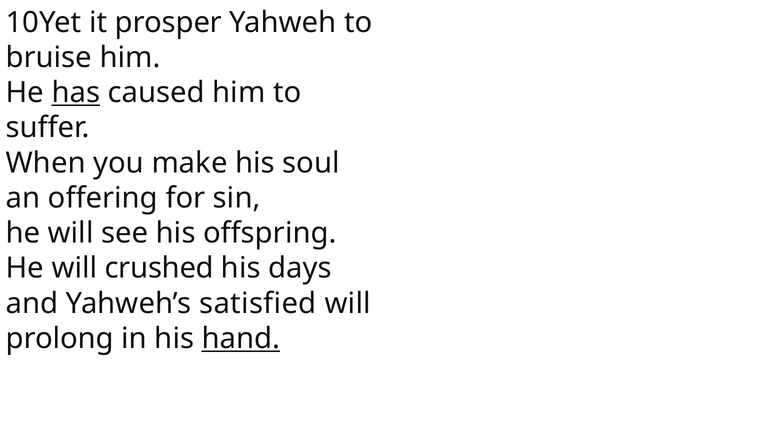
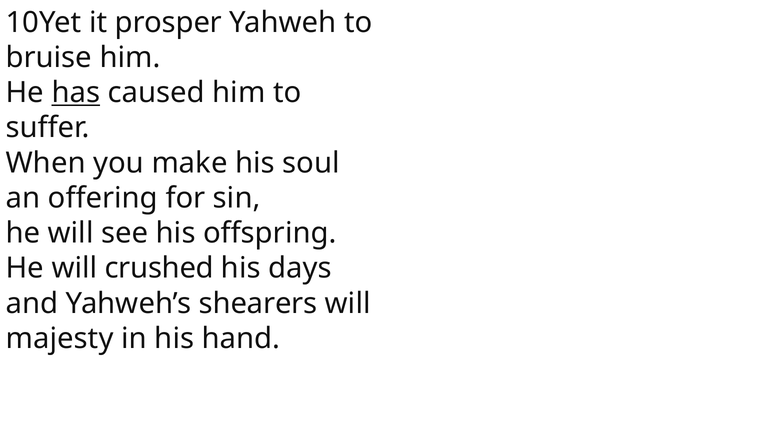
satisfied: satisfied -> shearers
prolong: prolong -> majesty
hand underline: present -> none
